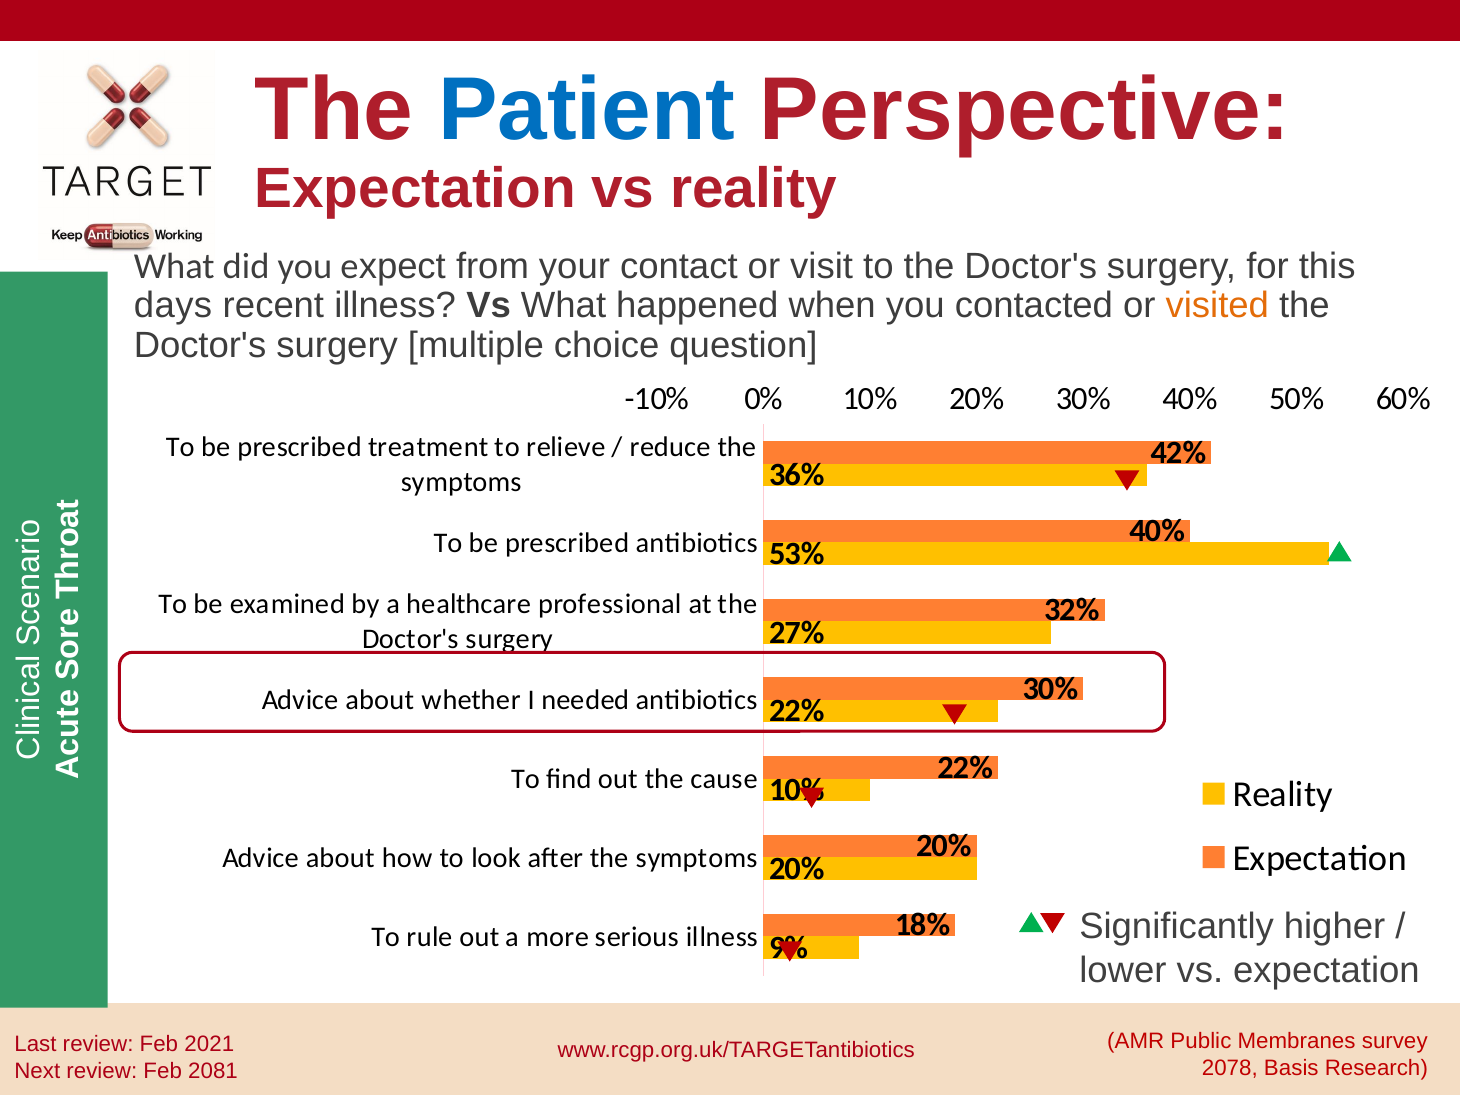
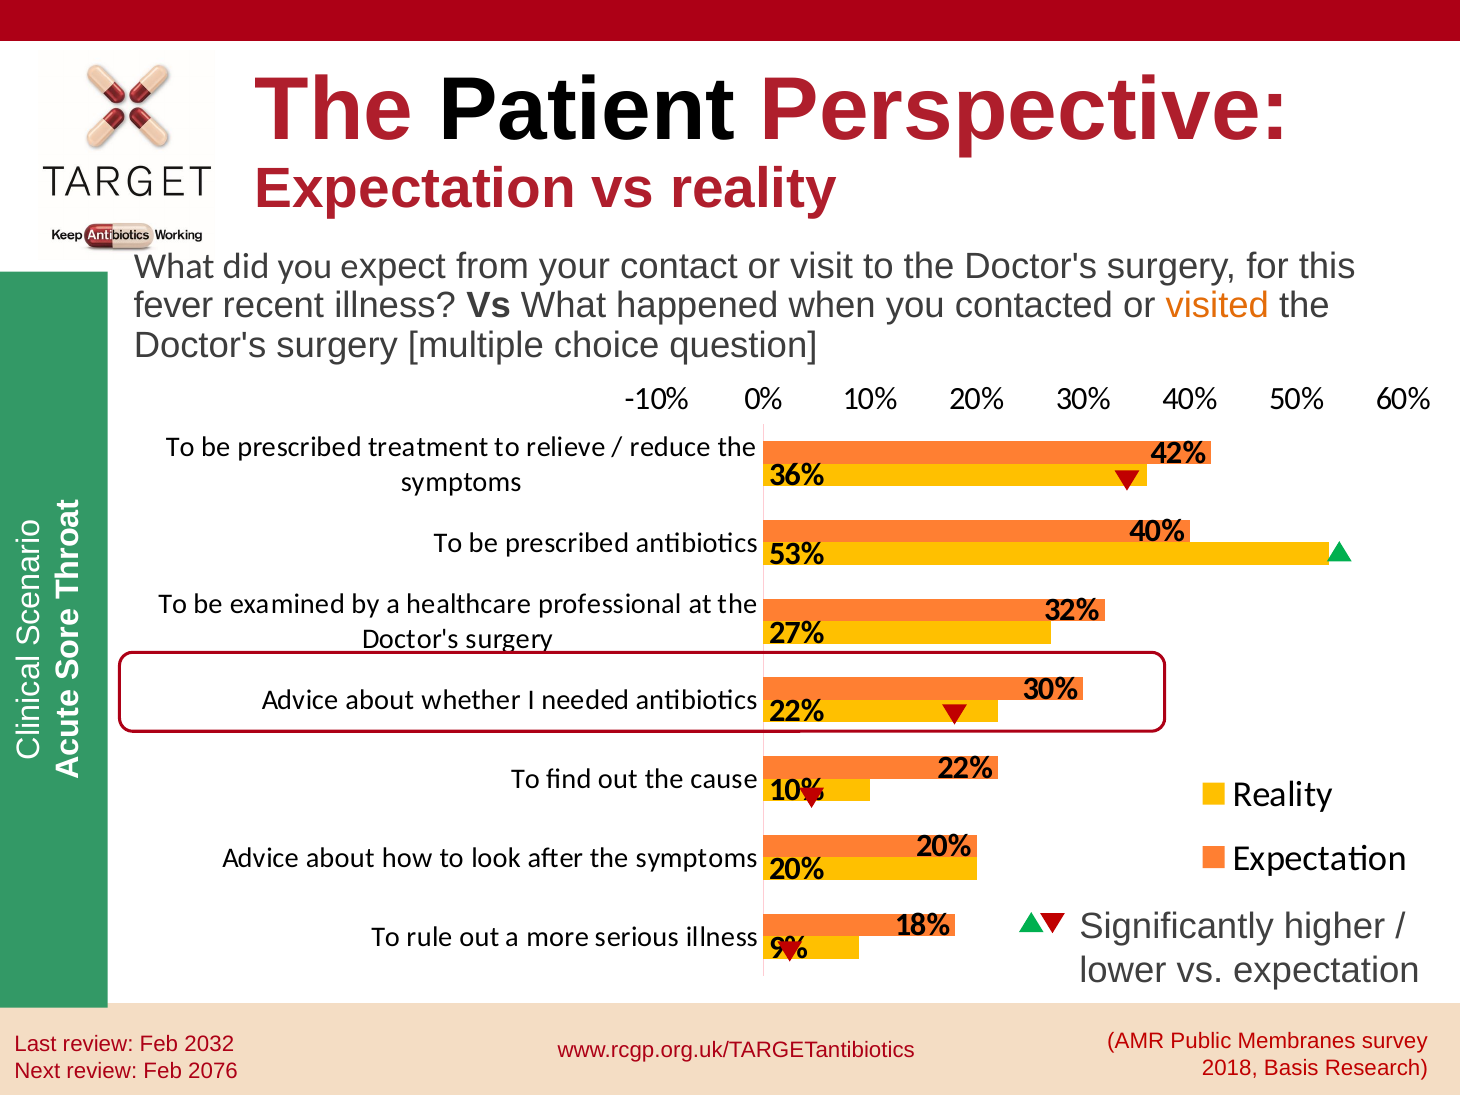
Patient colour: blue -> black
days: days -> fever
2021: 2021 -> 2032
2078: 2078 -> 2018
2081: 2081 -> 2076
